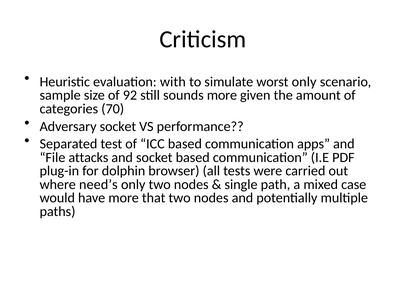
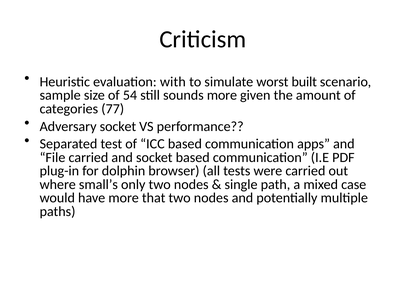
worst only: only -> built
92: 92 -> 54
70: 70 -> 77
File attacks: attacks -> carried
need’s: need’s -> small’s
